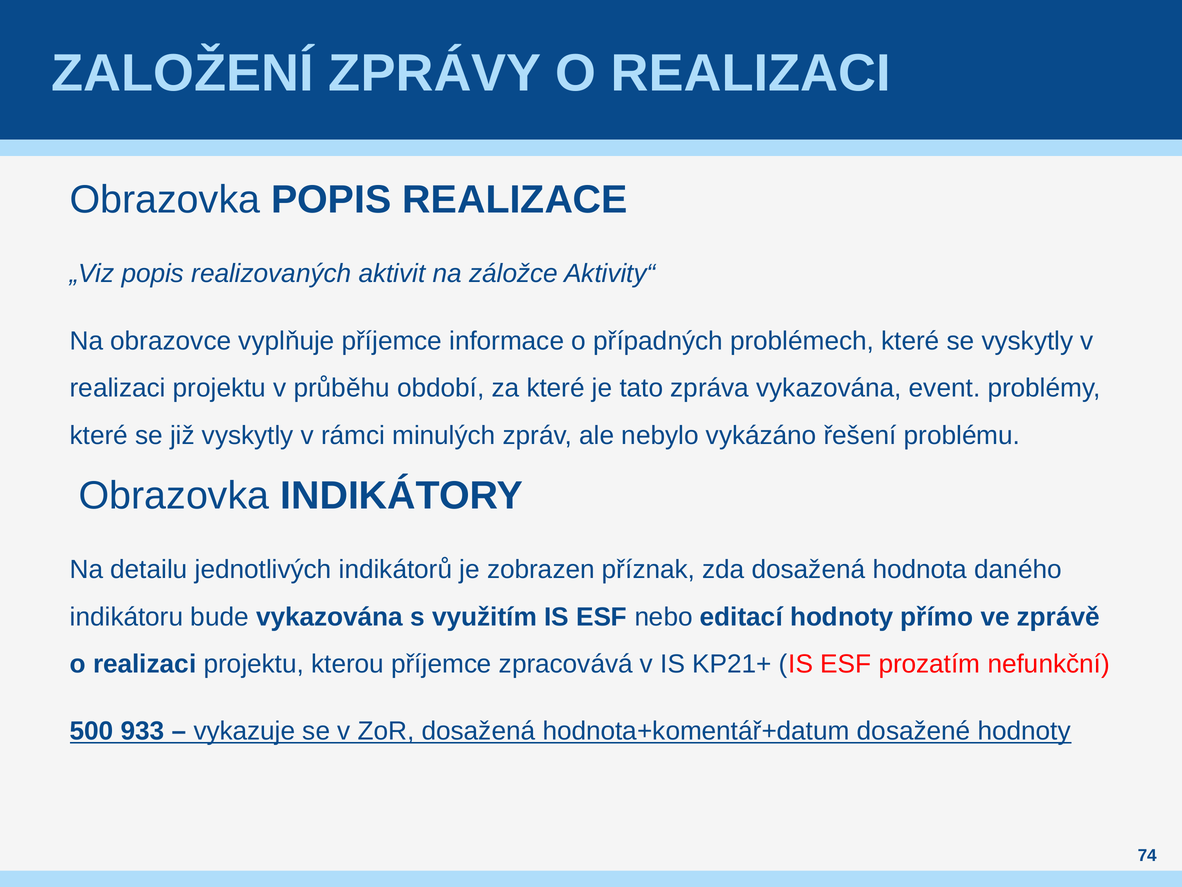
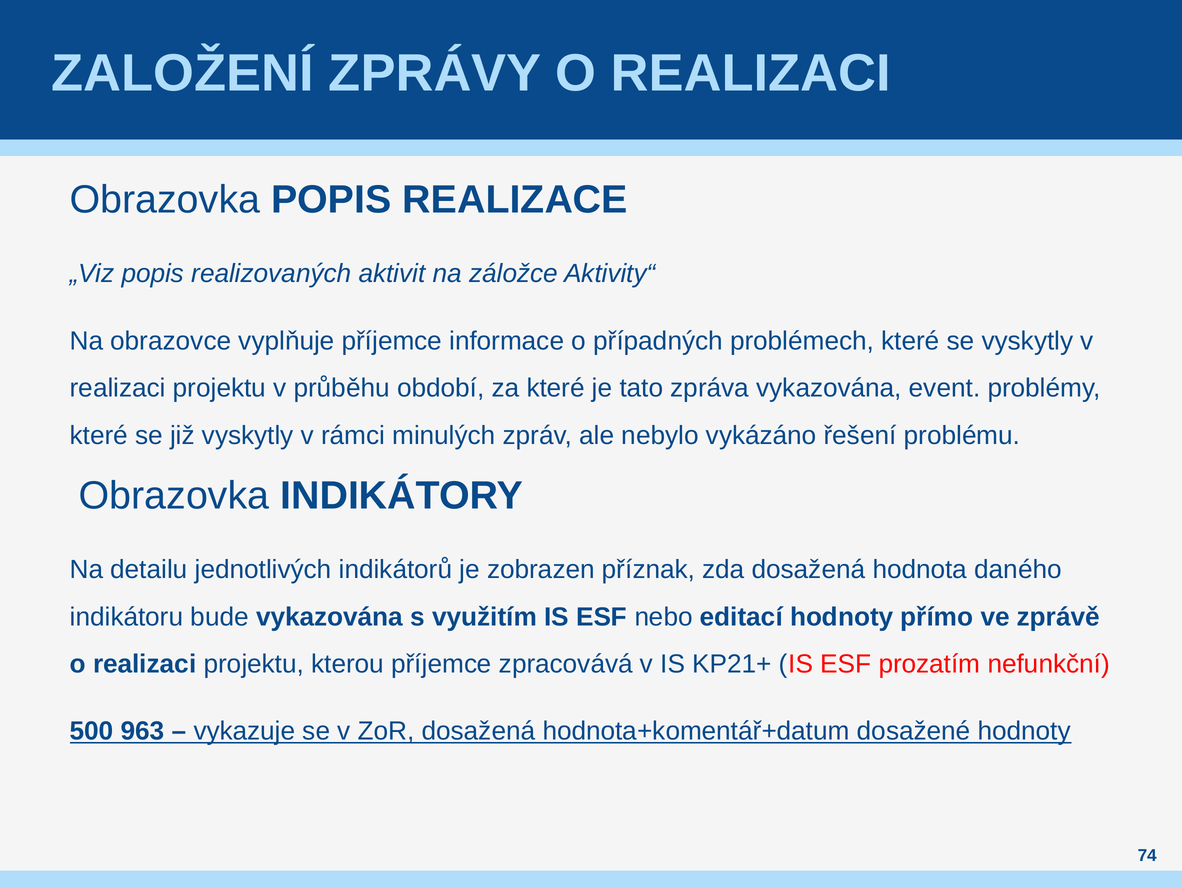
933: 933 -> 963
